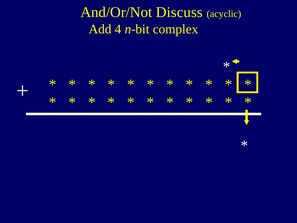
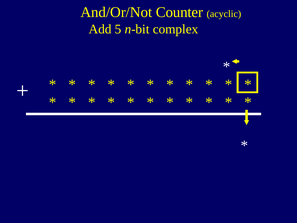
Discuss: Discuss -> Counter
4: 4 -> 5
